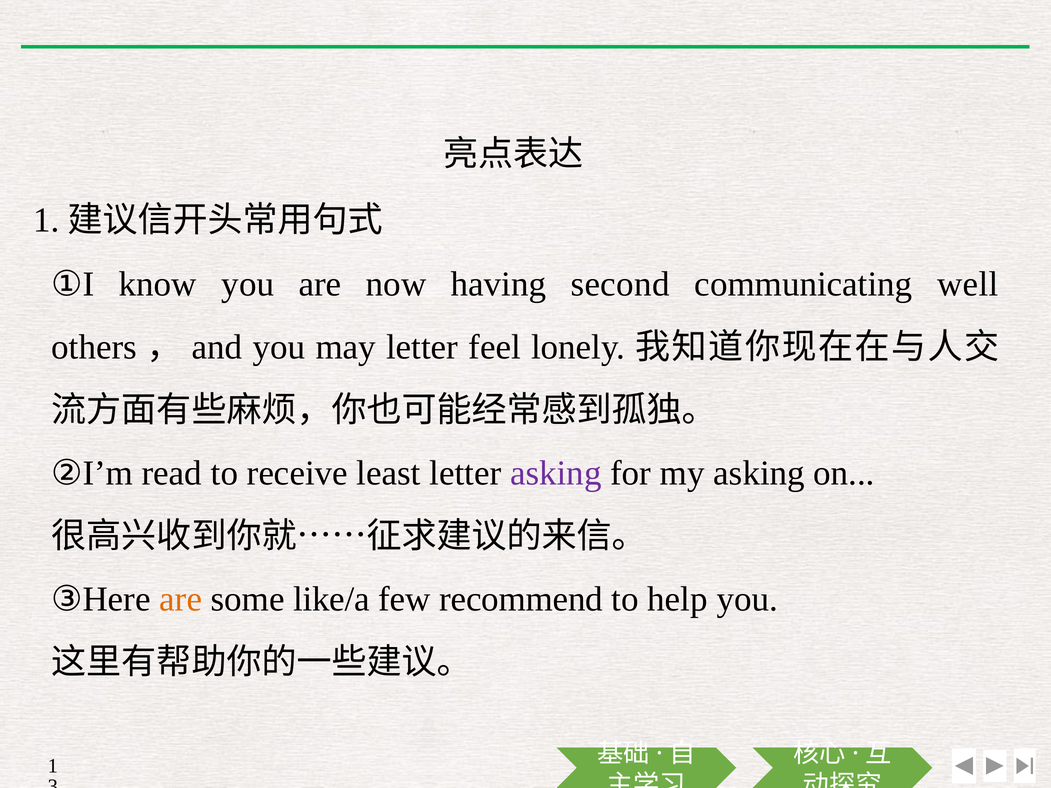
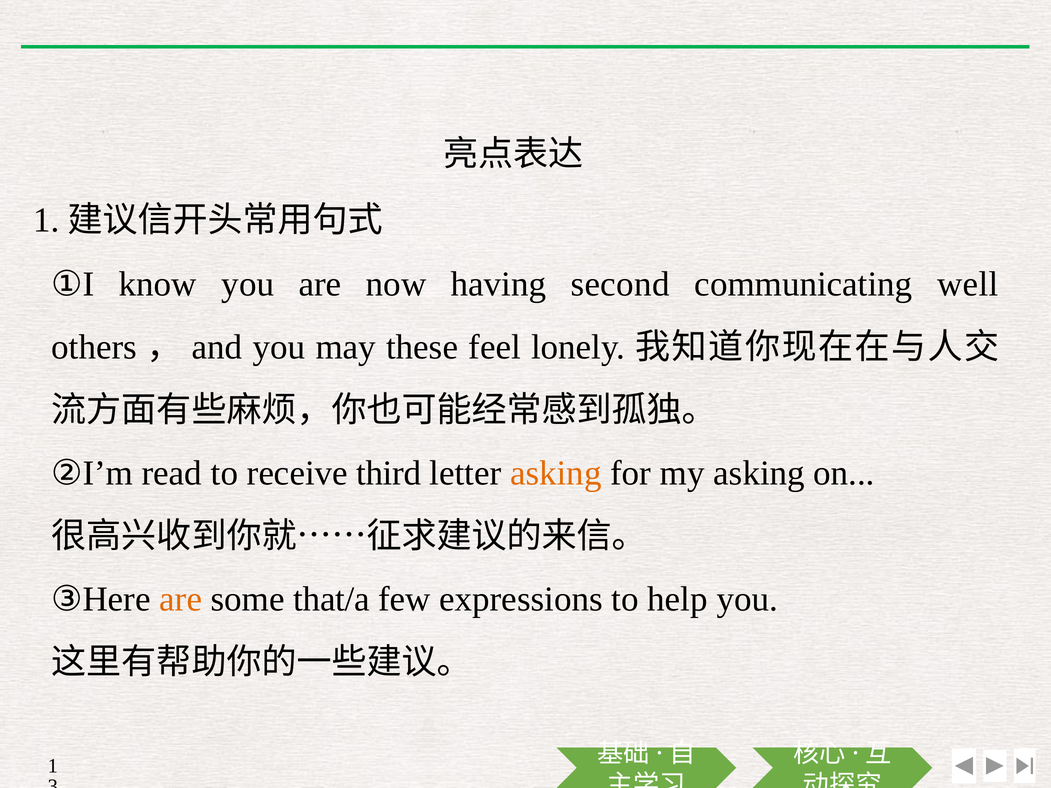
may letter: letter -> these
least: least -> third
asking at (556, 473) colour: purple -> orange
like/a: like/a -> that/a
recommend: recommend -> expressions
